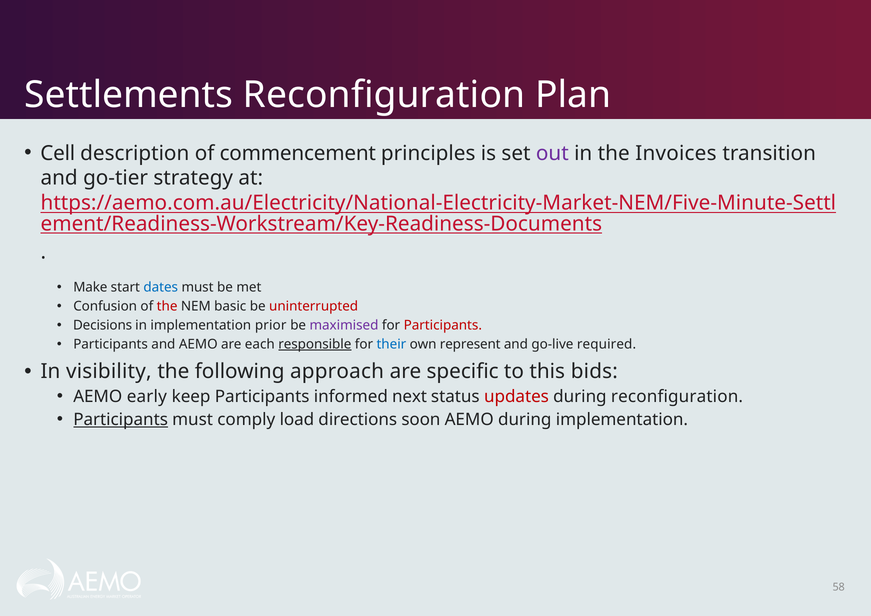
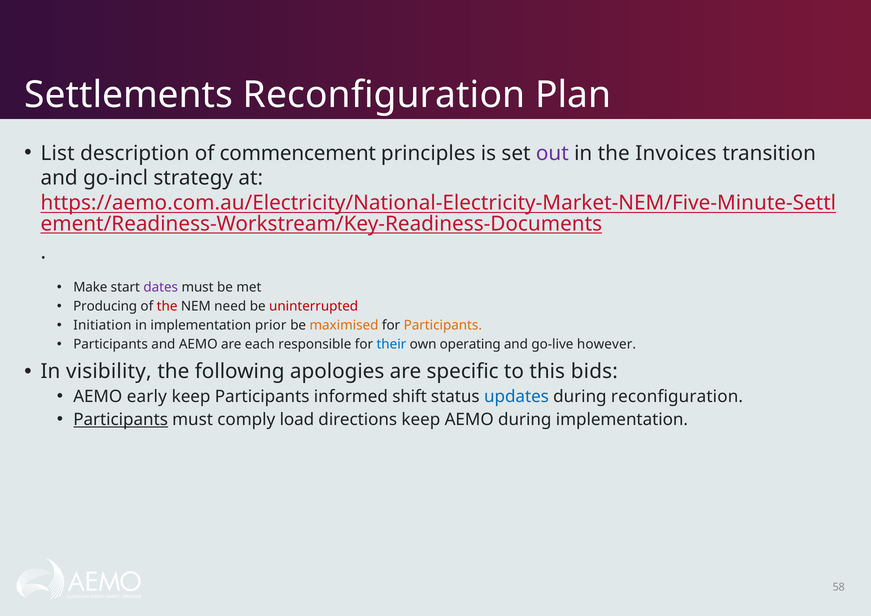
Cell: Cell -> List
go-tier: go-tier -> go-incl
dates colour: blue -> purple
Confusion: Confusion -> Producing
basic: basic -> need
Decisions: Decisions -> Initiation
maximised colour: purple -> orange
Participants at (443, 325) colour: red -> orange
responsible underline: present -> none
represent: represent -> operating
required: required -> however
approach: approach -> apologies
next: next -> shift
updates colour: red -> blue
directions soon: soon -> keep
